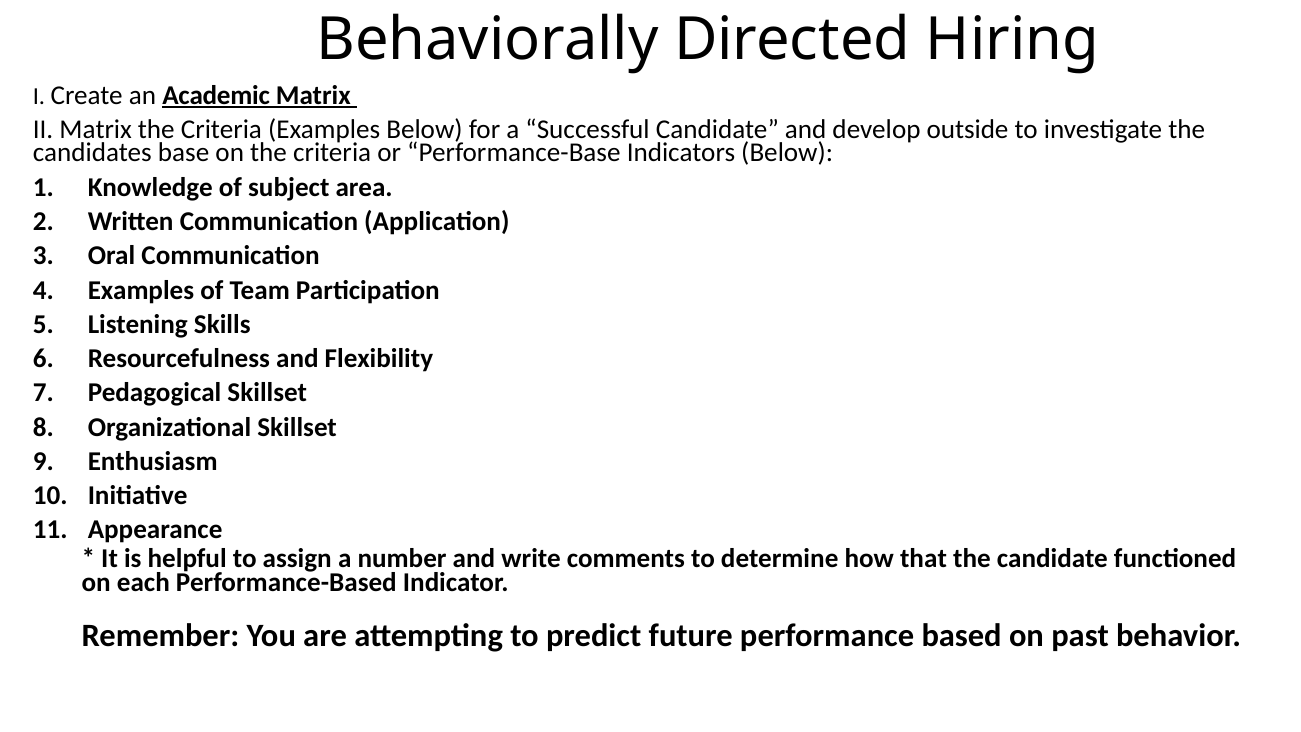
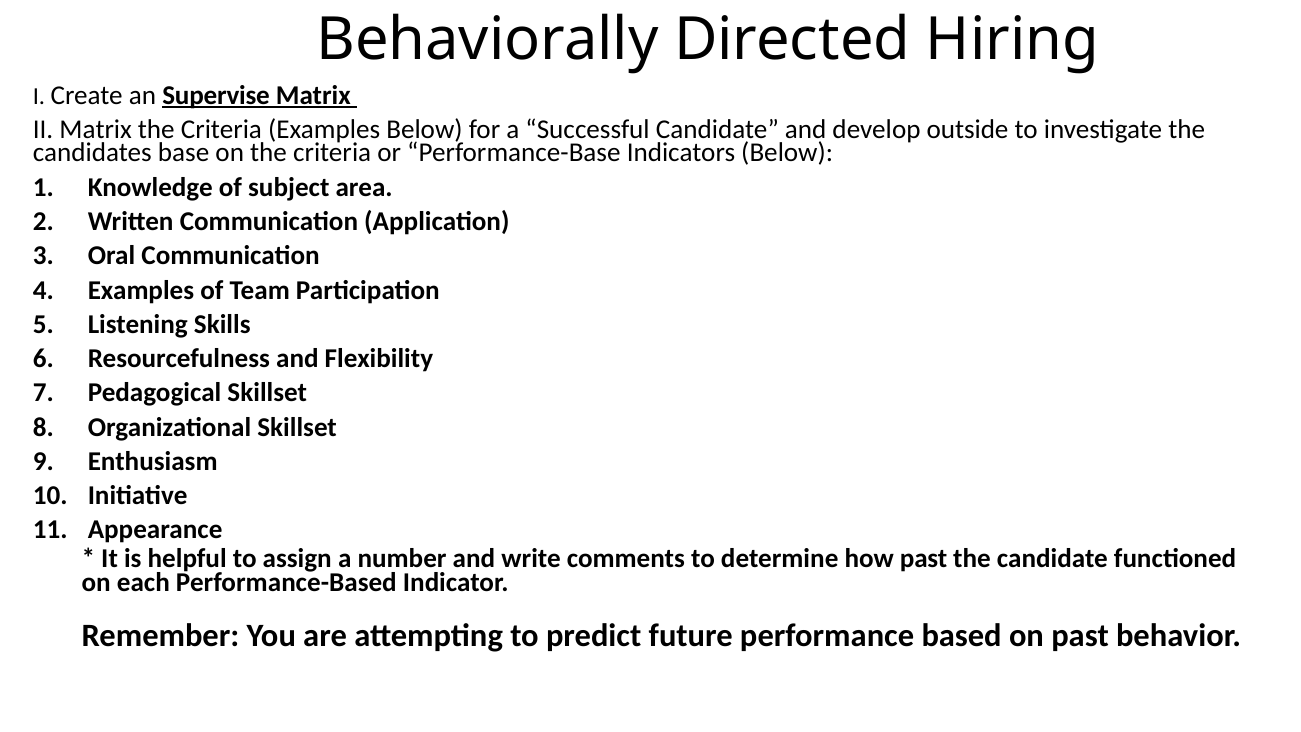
Academic: Academic -> Supervise
how that: that -> past
